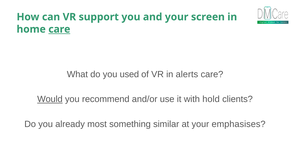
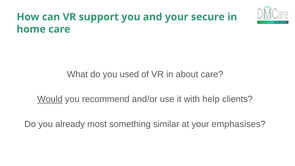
screen: screen -> secure
care at (59, 29) underline: present -> none
alerts: alerts -> about
hold: hold -> help
